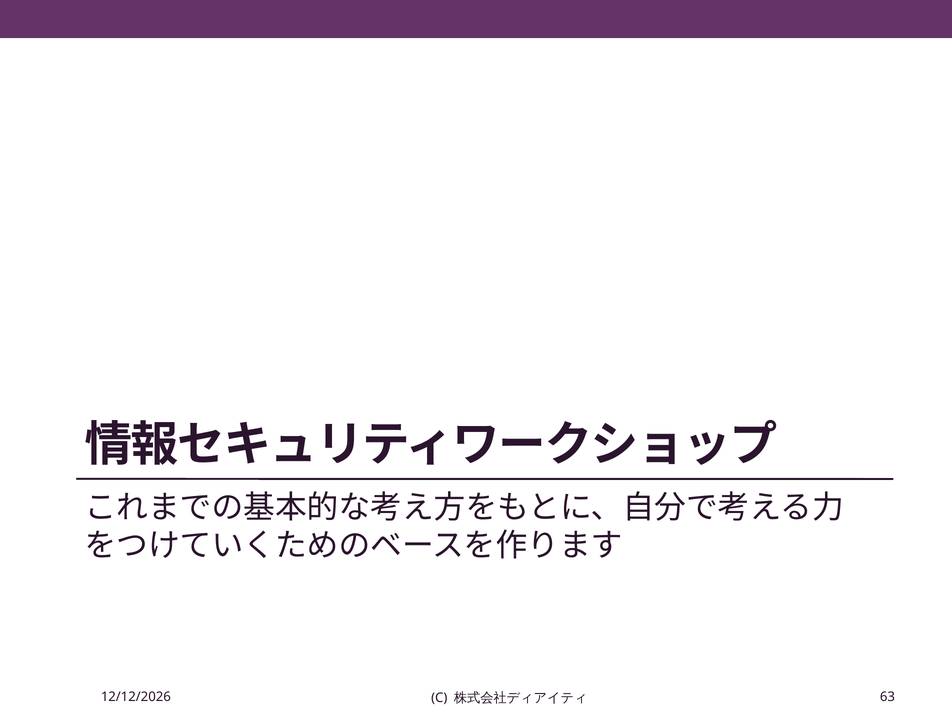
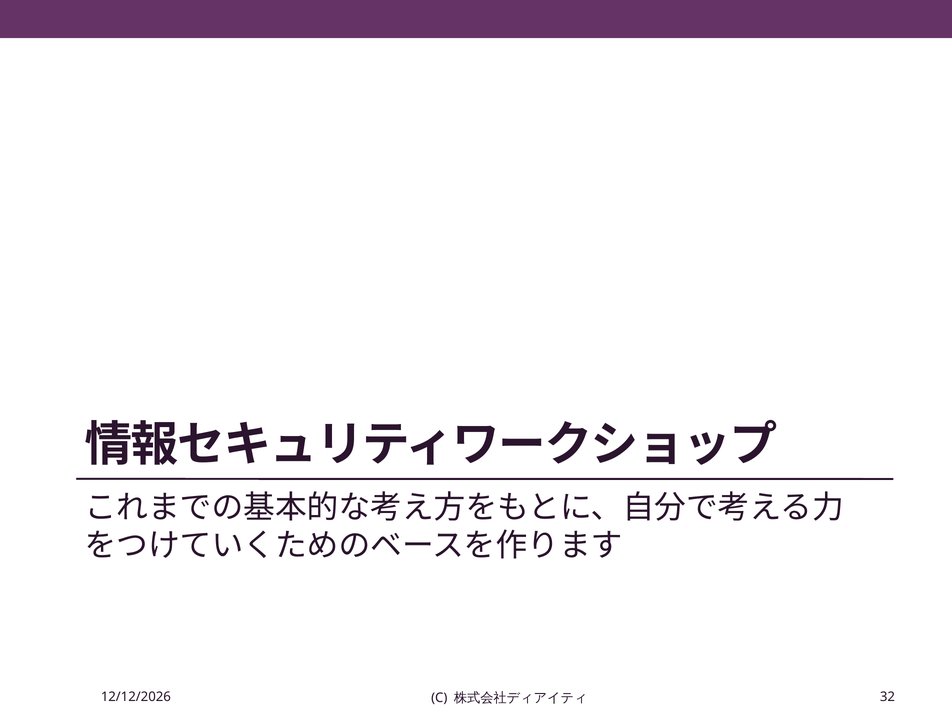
63: 63 -> 32
